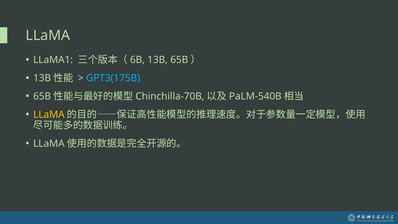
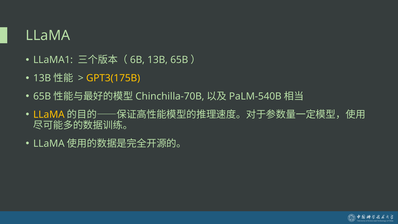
GPT3(175B colour: light blue -> yellow
